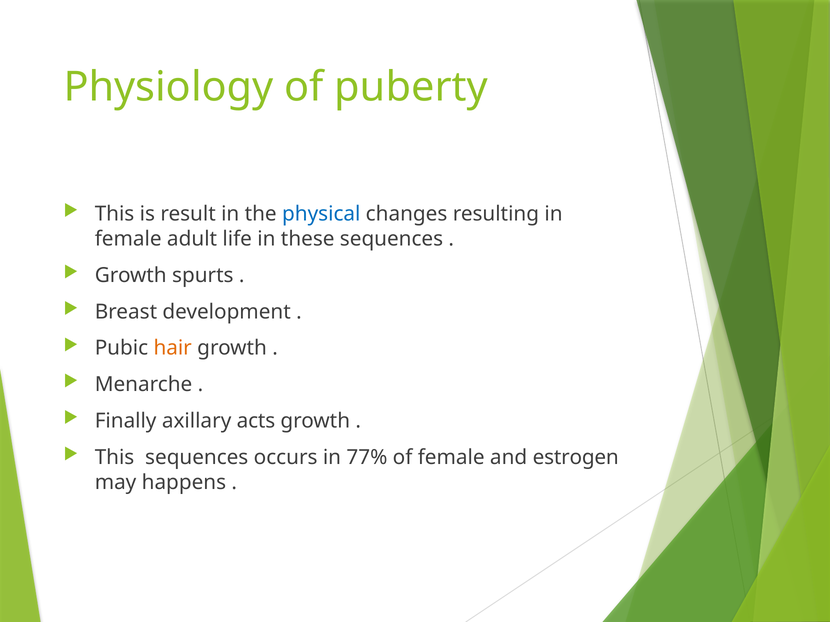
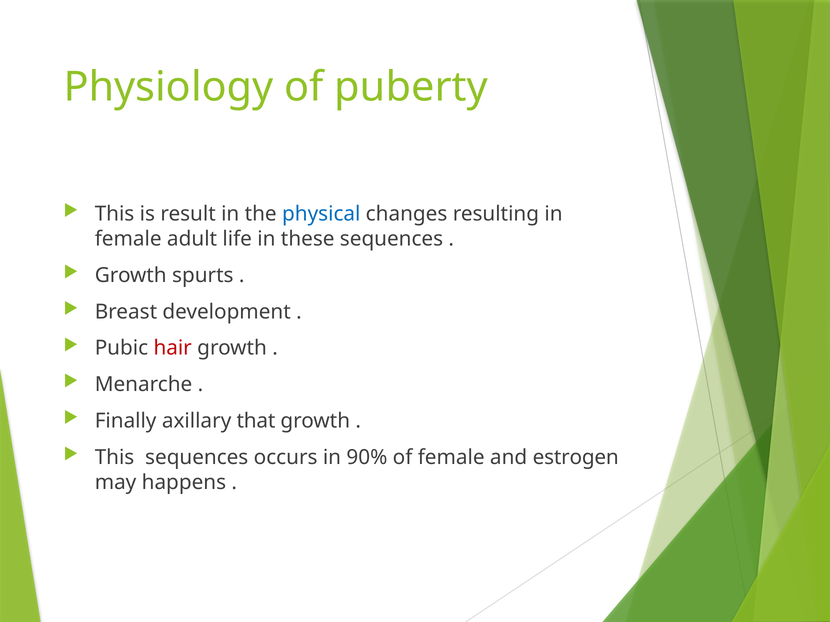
hair colour: orange -> red
acts: acts -> that
77%: 77% -> 90%
